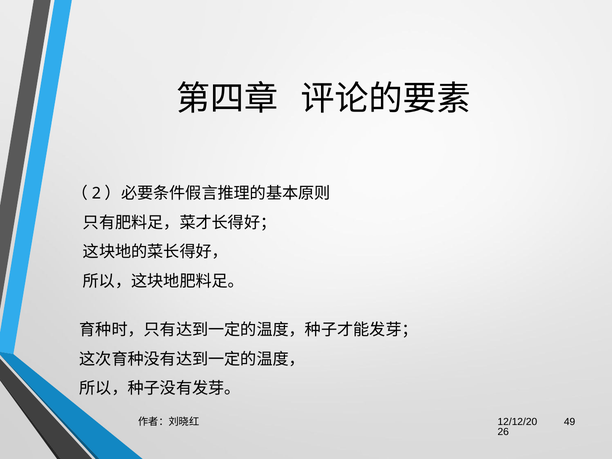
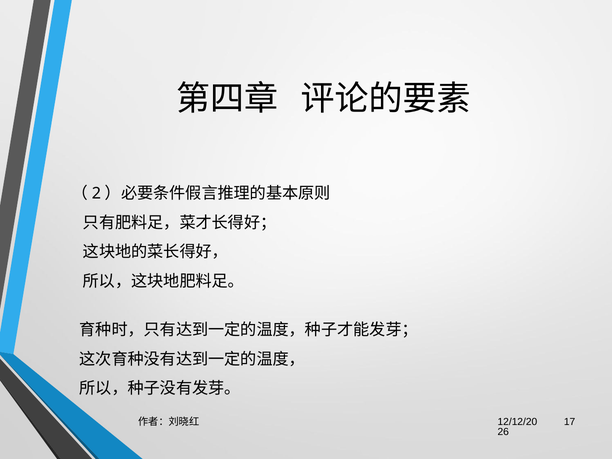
49: 49 -> 17
